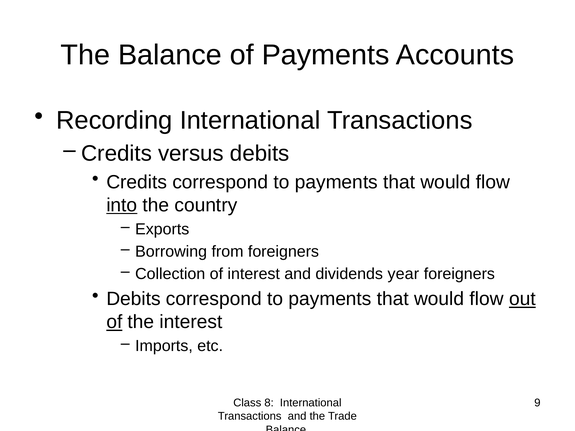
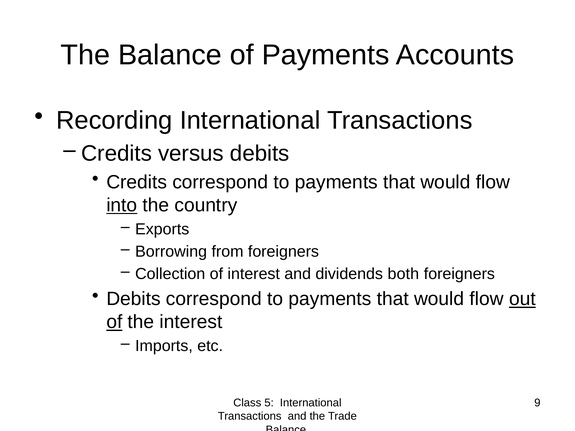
year: year -> both
8: 8 -> 5
